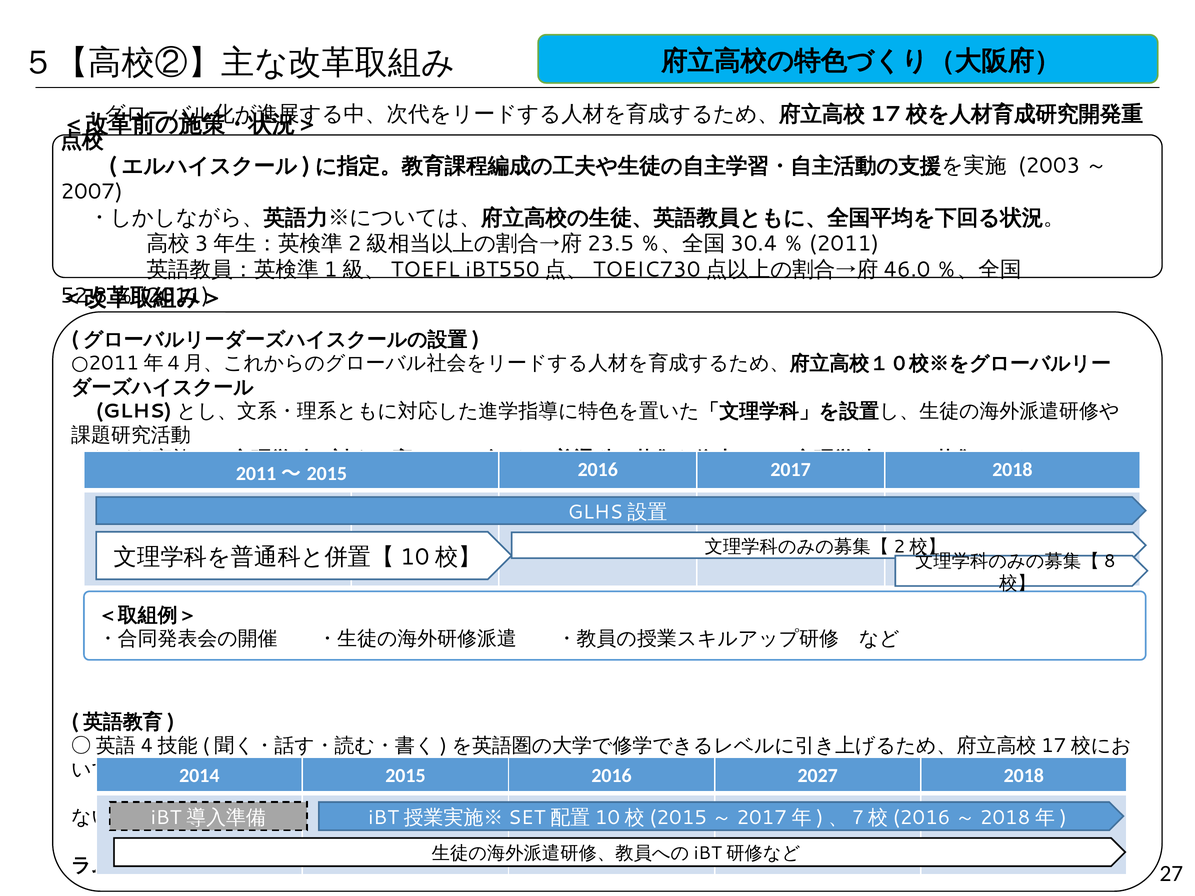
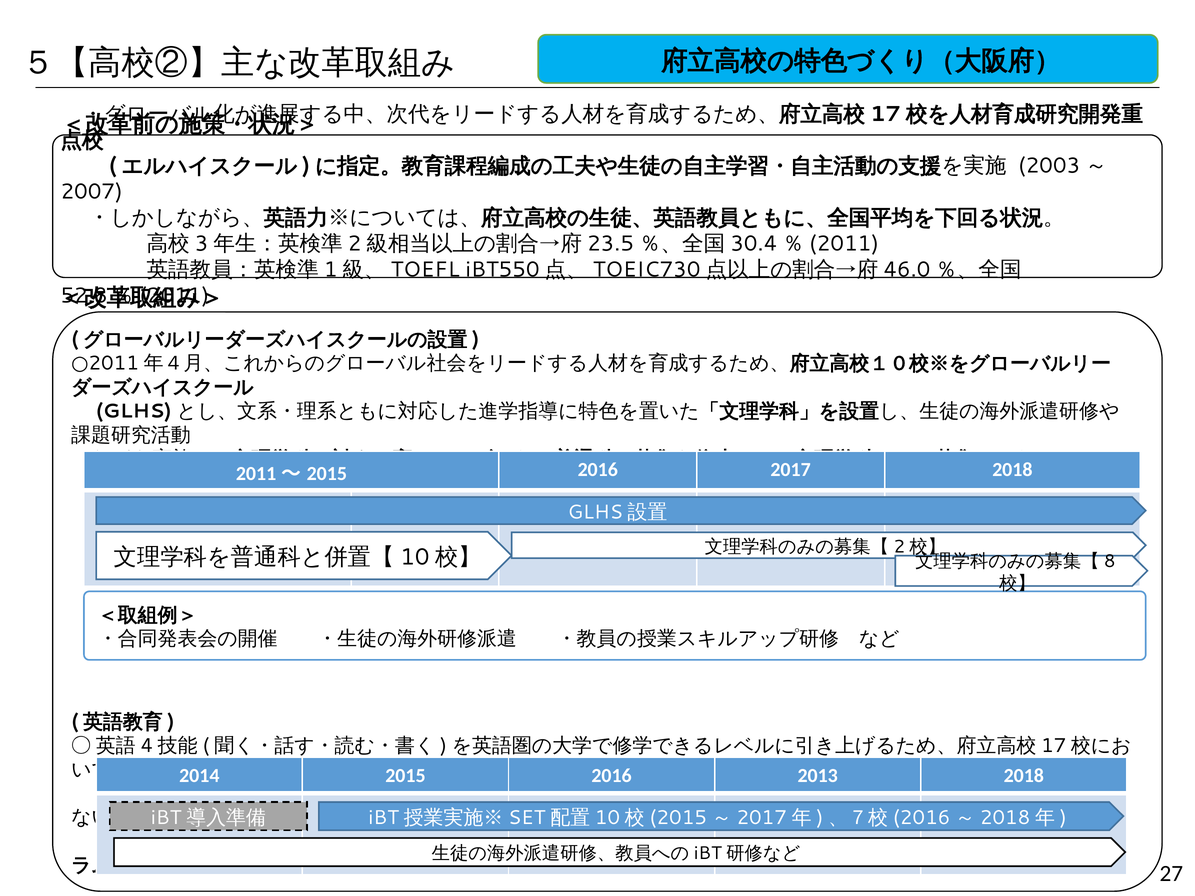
2027: 2027 -> 2013
